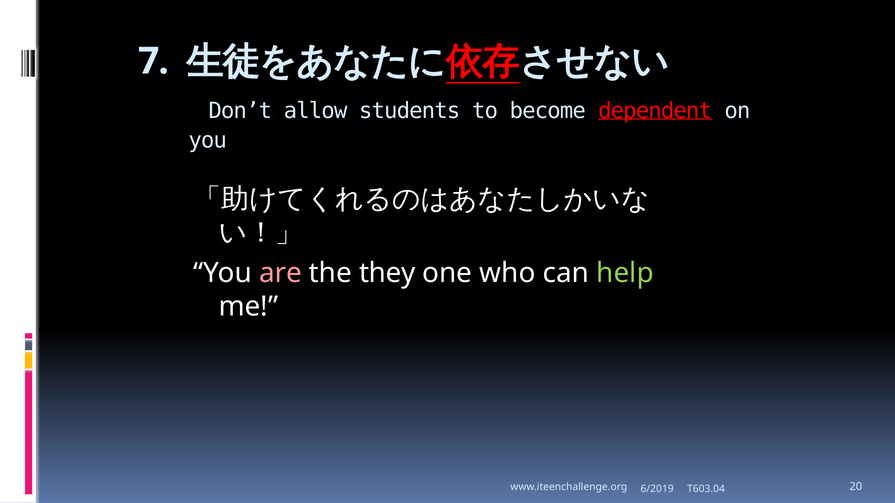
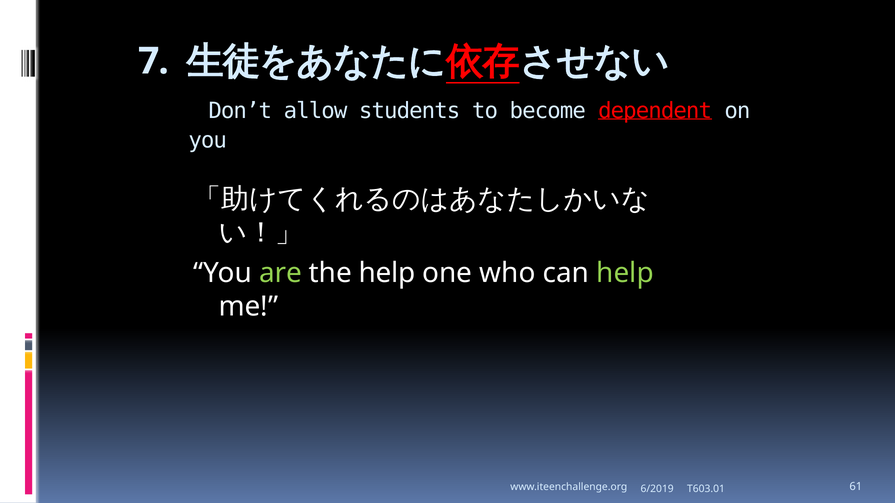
are colour: pink -> light green
the they: they -> help
20: 20 -> 61
T603.04: T603.04 -> T603.01
